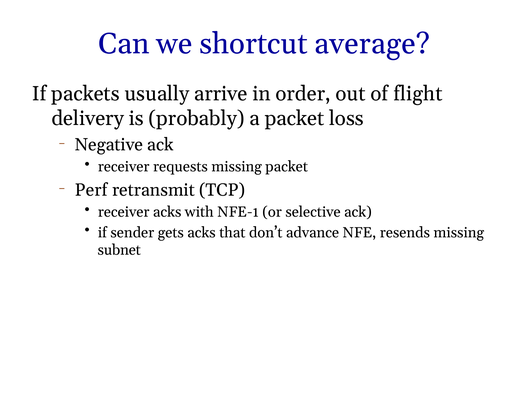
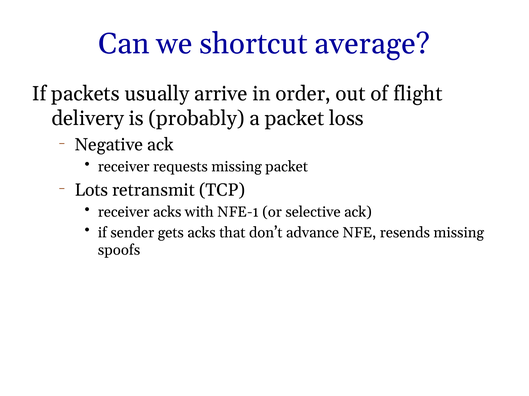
Perf: Perf -> Lots
subnet: subnet -> spoofs
